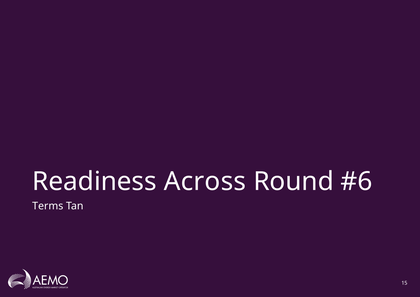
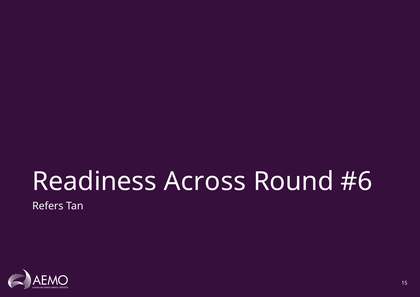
Terms: Terms -> Refers
